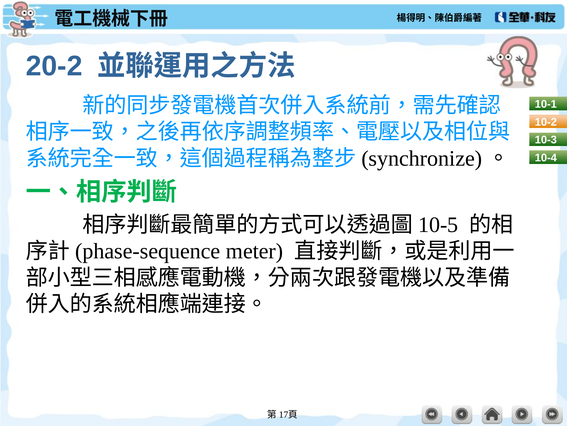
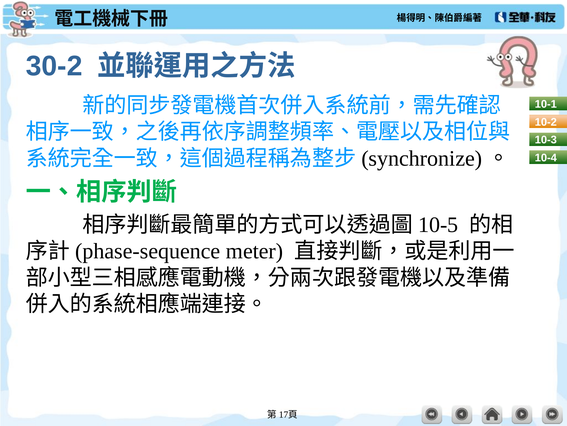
20-2: 20-2 -> 30-2
